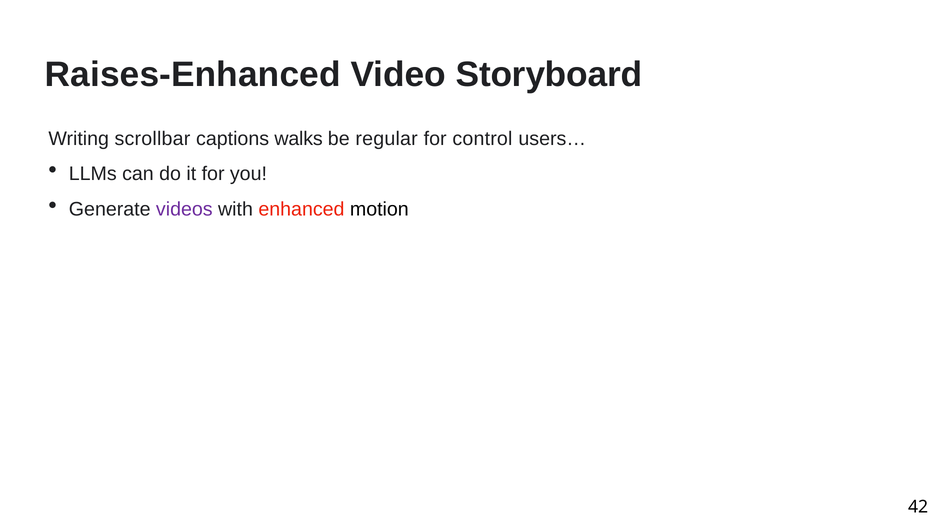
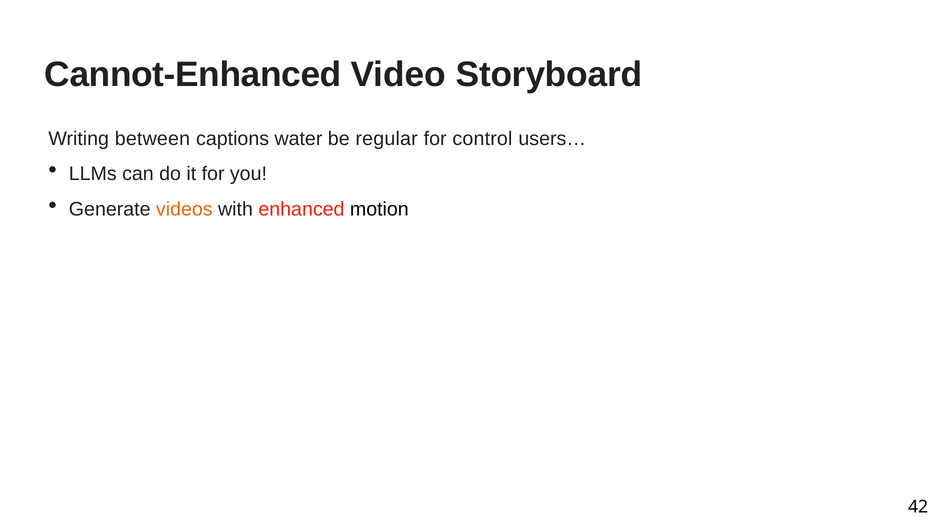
Raises-Enhanced: Raises-Enhanced -> Cannot-Enhanced
scrollbar: scrollbar -> between
walks: walks -> water
videos colour: purple -> orange
